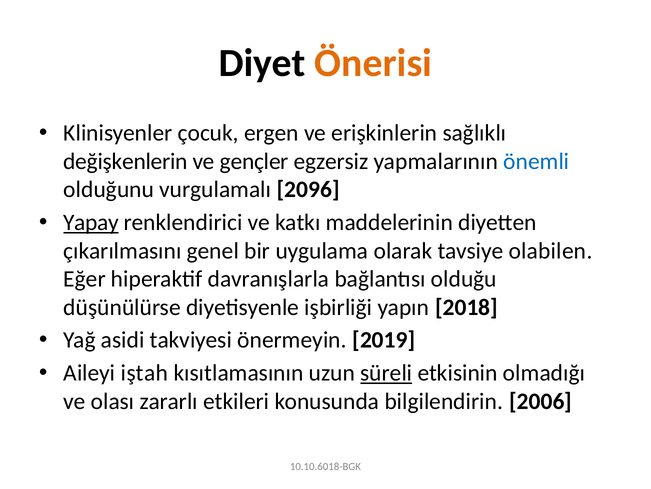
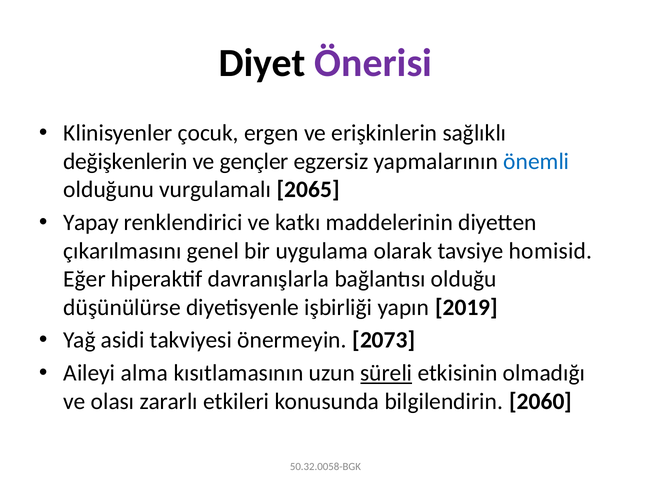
Önerisi colour: orange -> purple
2096: 2096 -> 2065
Yapay underline: present -> none
olabilen: olabilen -> homisid
2018: 2018 -> 2019
2019: 2019 -> 2073
iştah: iştah -> alma
2006: 2006 -> 2060
10.10.6018-BGK: 10.10.6018-BGK -> 50.32.0058-BGK
